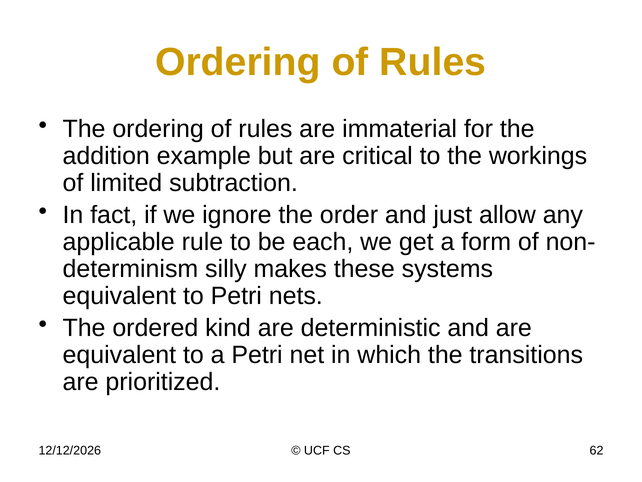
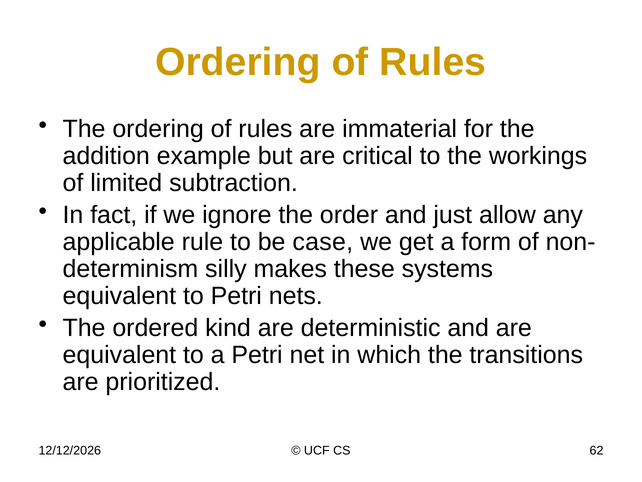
each: each -> case
